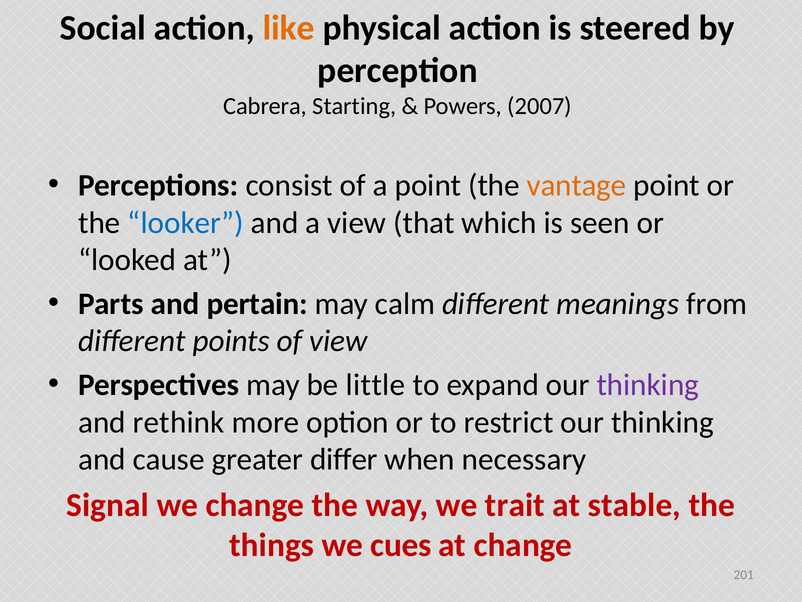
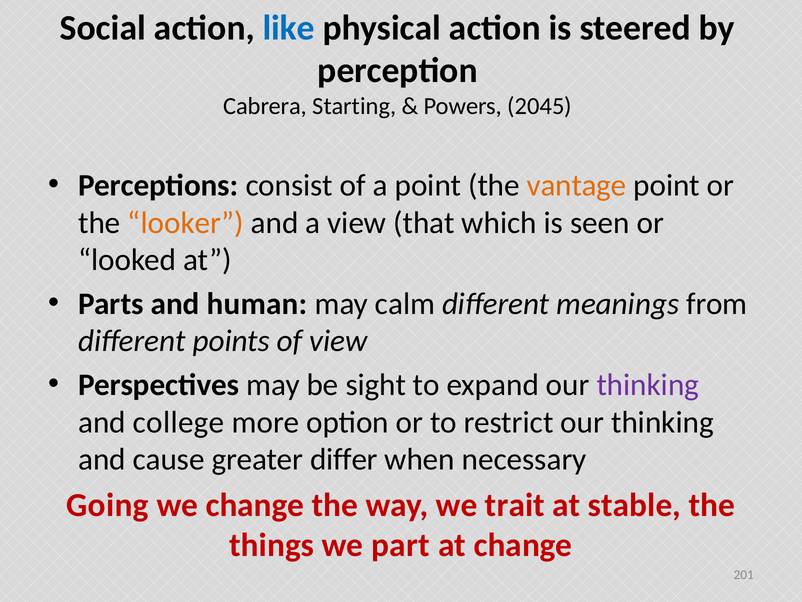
like colour: orange -> blue
2007: 2007 -> 2045
looker colour: blue -> orange
pertain: pertain -> human
little: little -> sight
rethink: rethink -> college
Signal: Signal -> Going
cues: cues -> part
